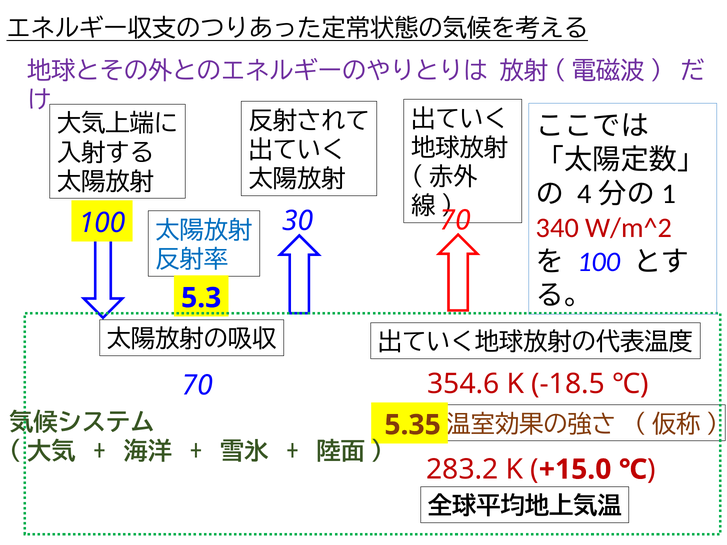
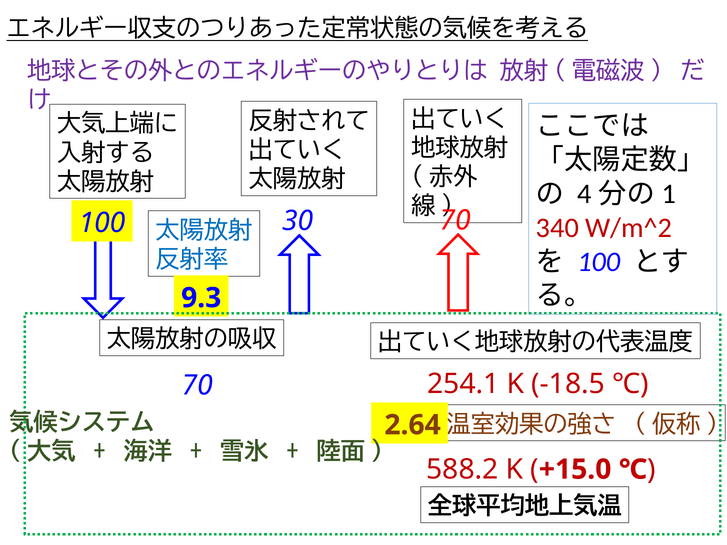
5.3: 5.3 -> 9.3
354.6: 354.6 -> 254.1
5.35: 5.35 -> 2.64
283.2: 283.2 -> 588.2
